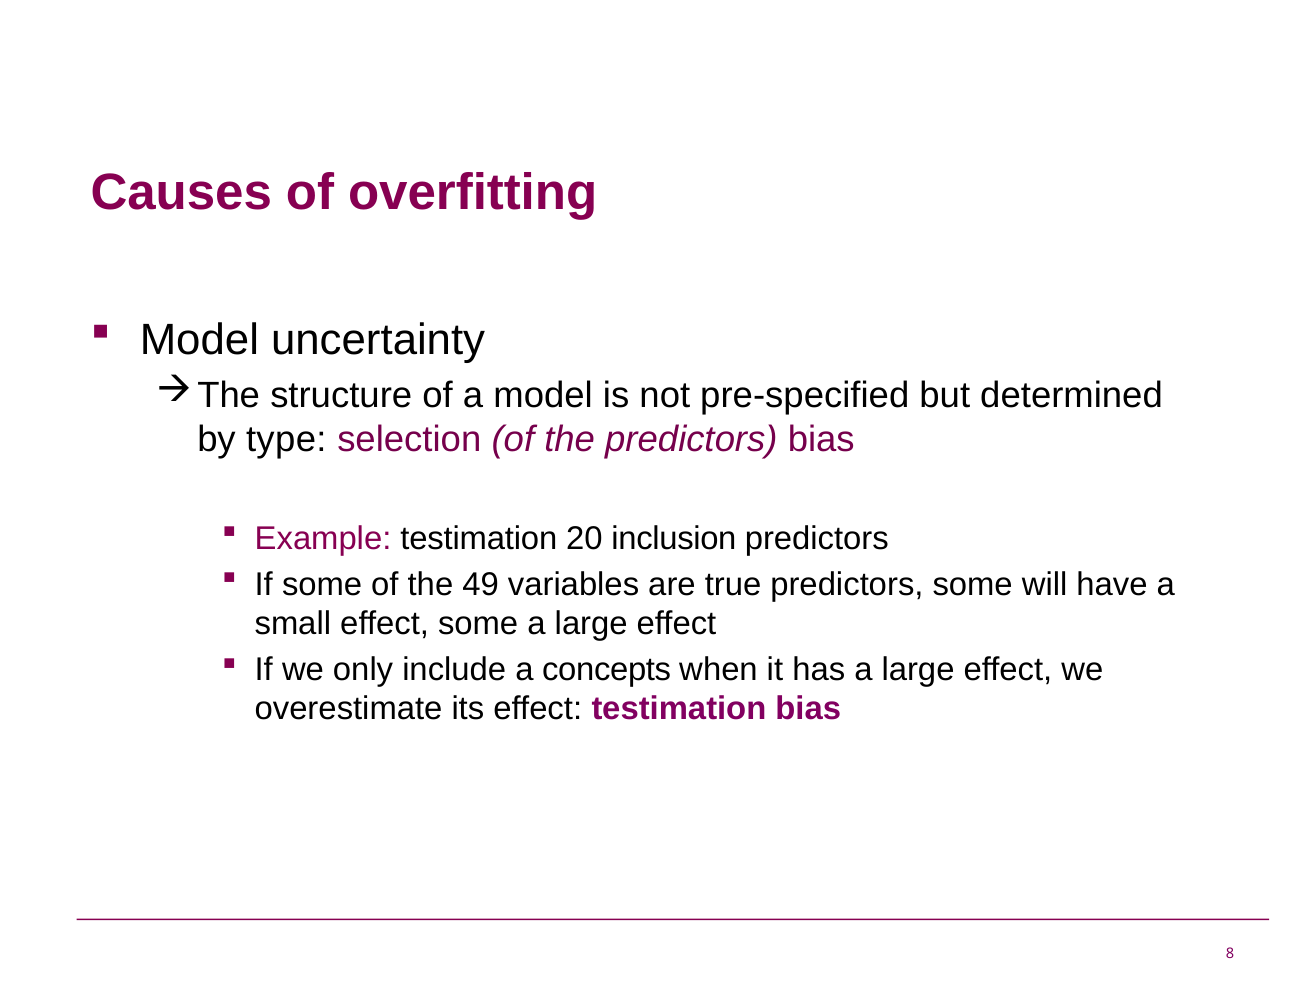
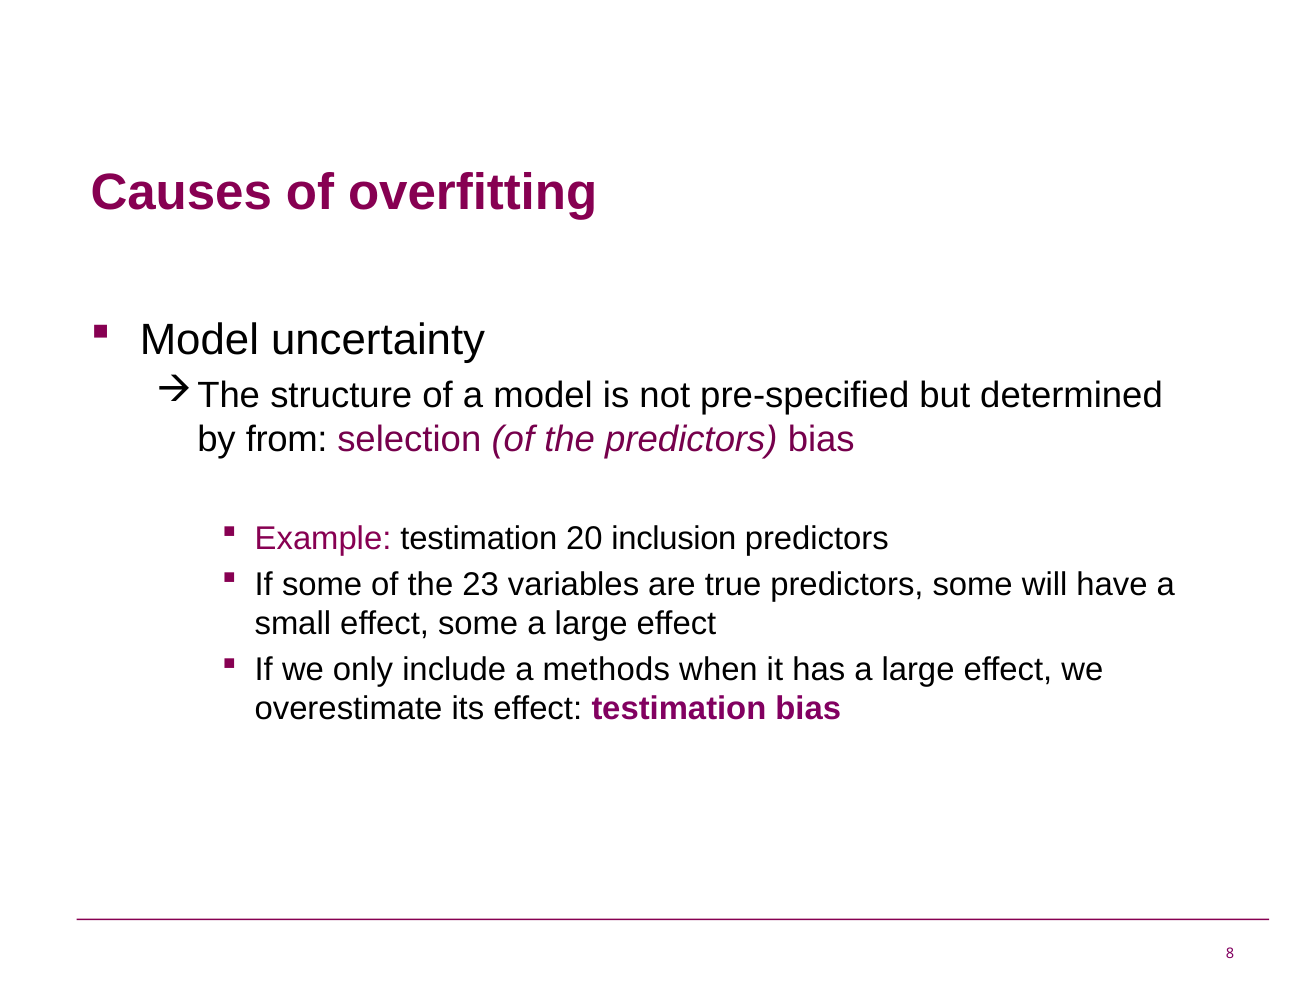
type: type -> from
49: 49 -> 23
concepts: concepts -> methods
